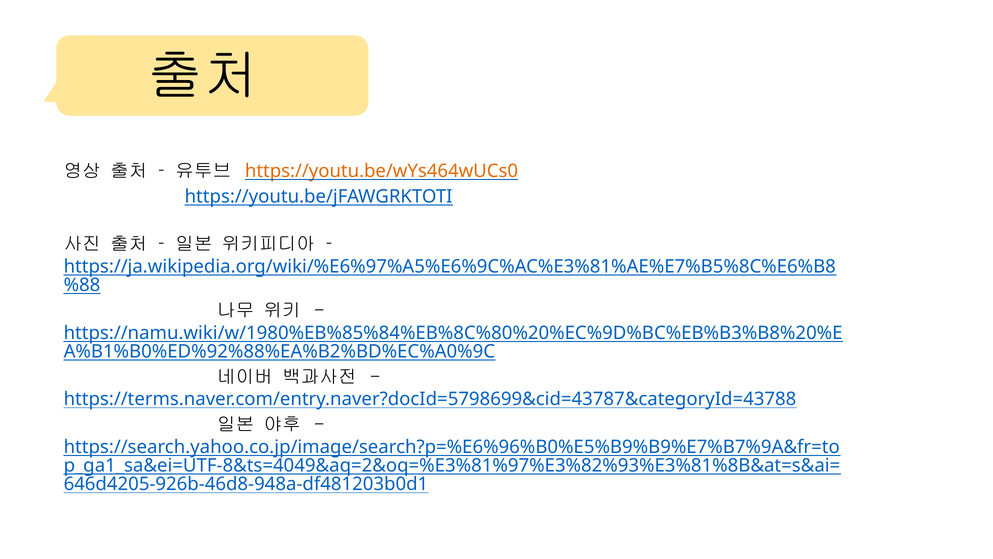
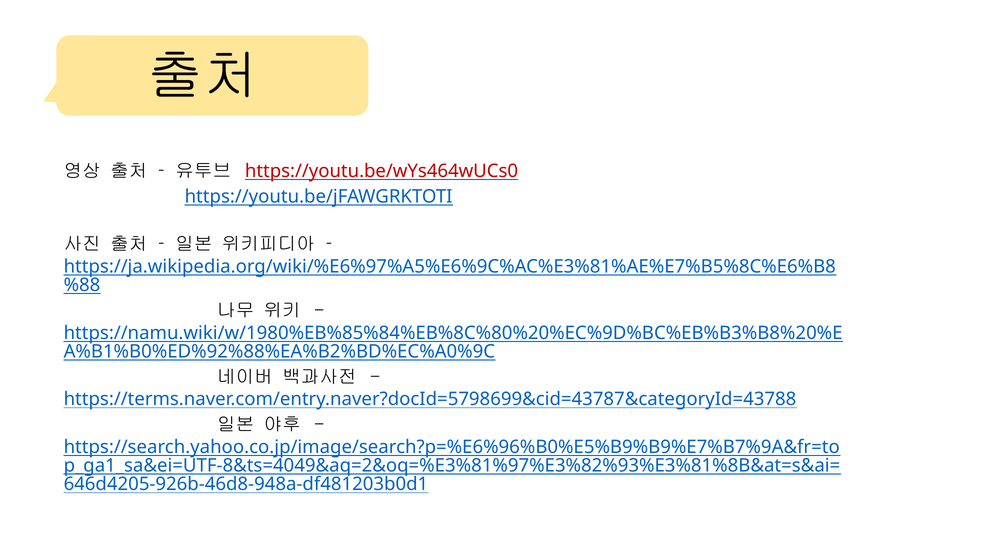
https://youtu.be/wYs464wUCs0 colour: orange -> red
